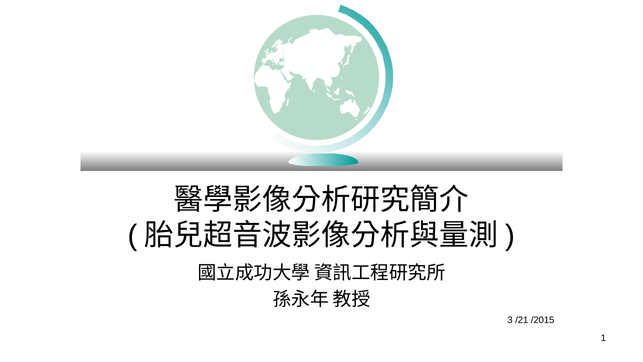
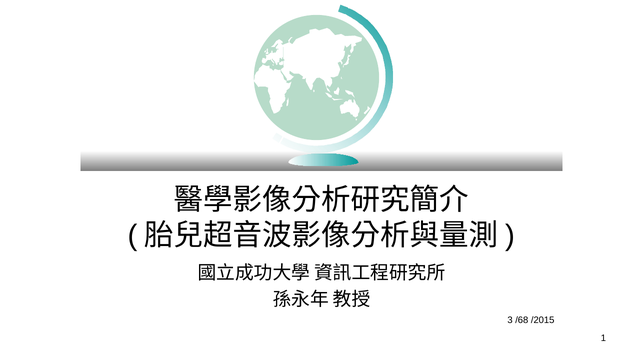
/21: /21 -> /68
